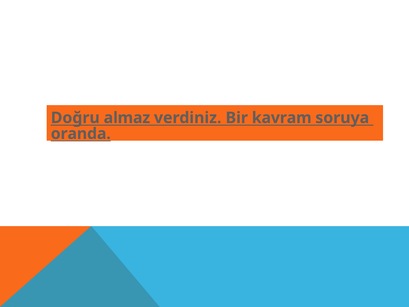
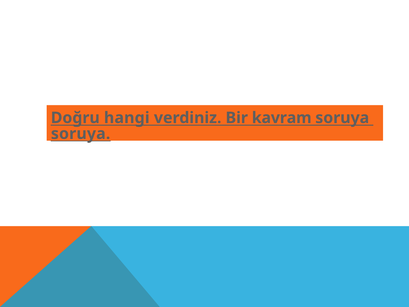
almaz: almaz -> hangi
oranda at (81, 134): oranda -> soruya
